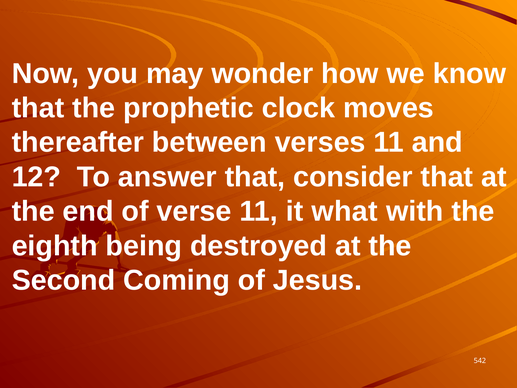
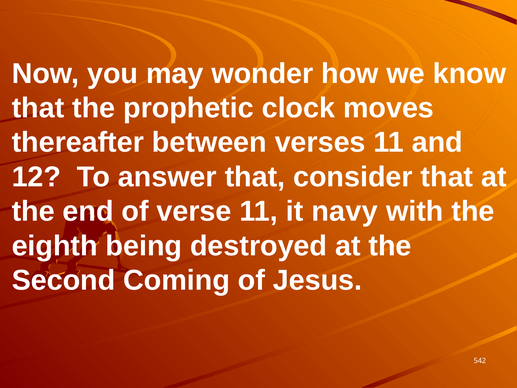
what: what -> navy
